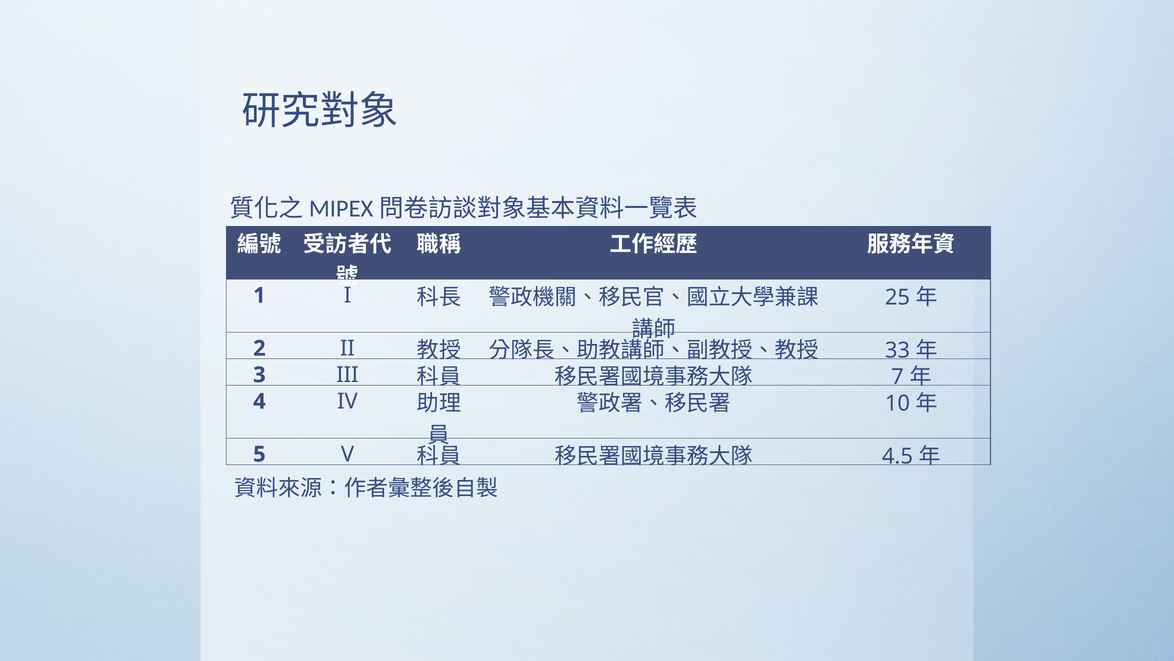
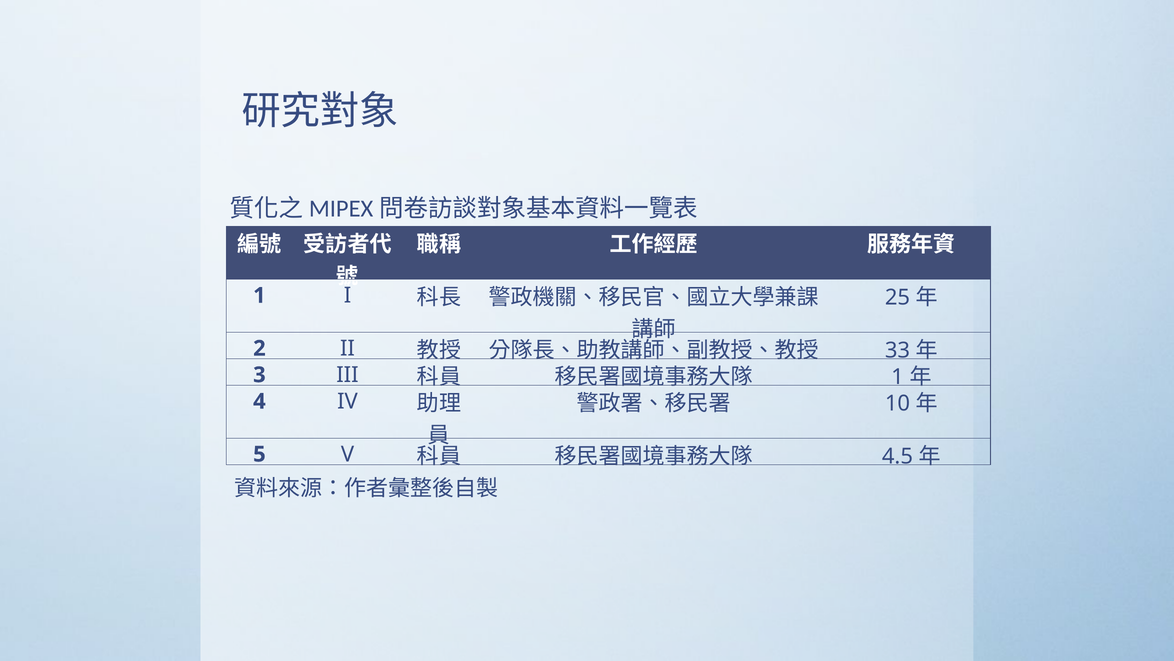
7 at (898, 377): 7 -> 1
